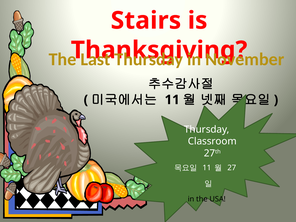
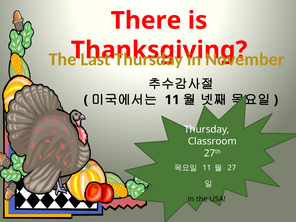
Stairs: Stairs -> There
